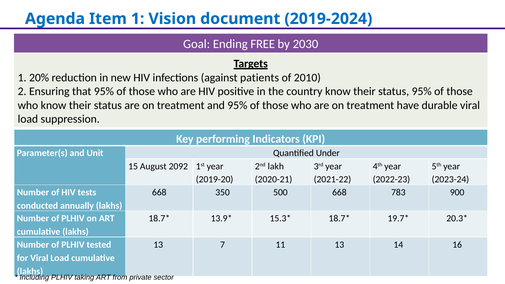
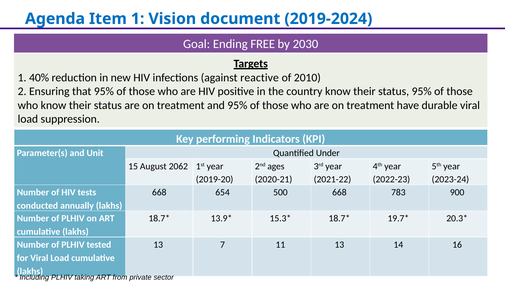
20%: 20% -> 40%
patients: patients -> reactive
2092: 2092 -> 2062
lakh: lakh -> ages
350: 350 -> 654
